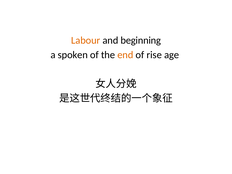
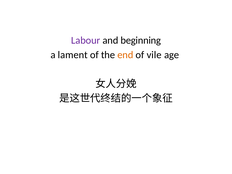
Labour colour: orange -> purple
spoken: spoken -> lament
rise: rise -> vile
